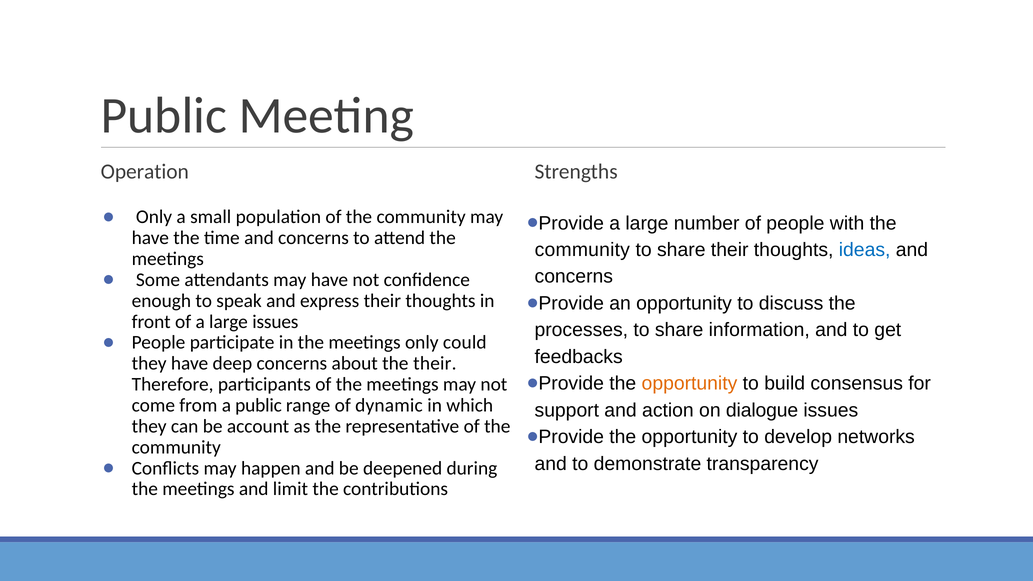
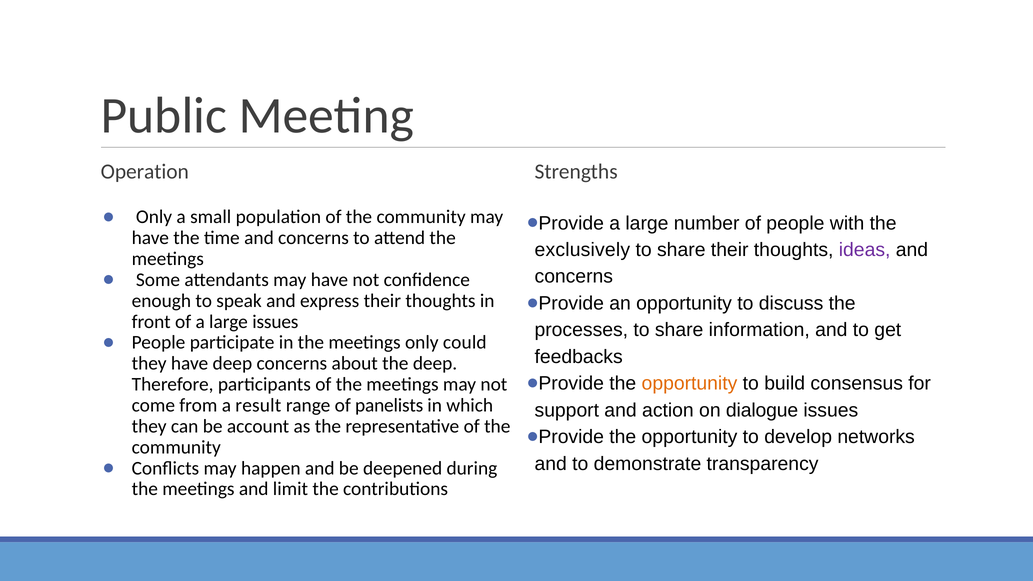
community at (582, 250): community -> exclusively
ideas colour: blue -> purple
the their: their -> deep
a public: public -> result
dynamic: dynamic -> panelists
